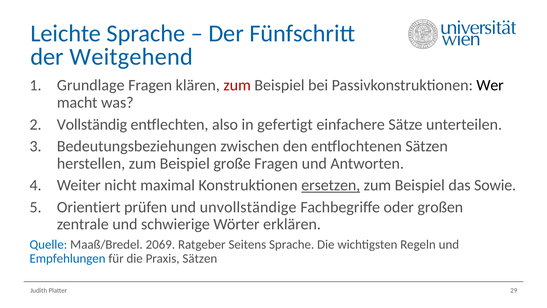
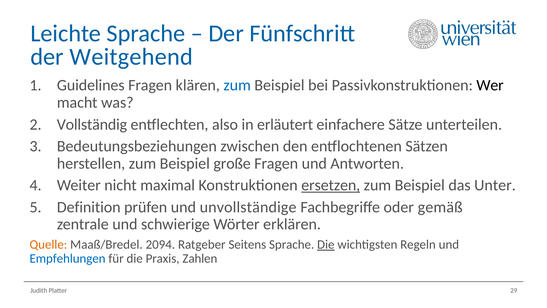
Grundlage: Grundlage -> Guidelines
zum at (237, 85) colour: red -> blue
gefertigt: gefertigt -> erläutert
Sowie: Sowie -> Unter
Orientiert: Orientiert -> Definition
großen: großen -> gemäß
Quelle colour: blue -> orange
2069: 2069 -> 2094
Die at (326, 244) underline: none -> present
Praxis Sätzen: Sätzen -> Zahlen
